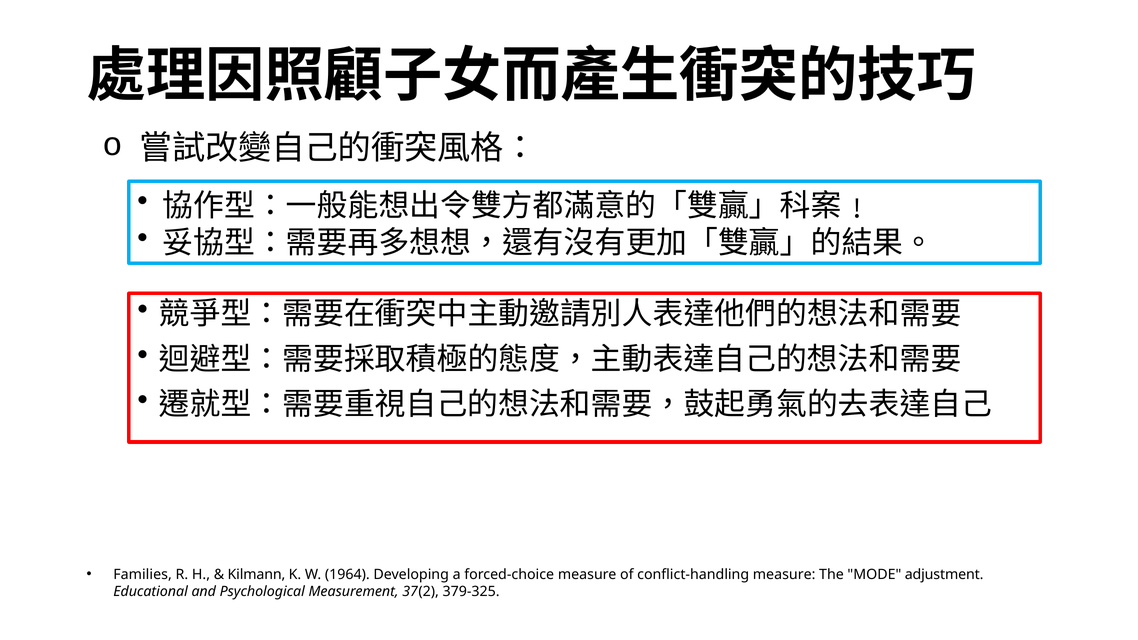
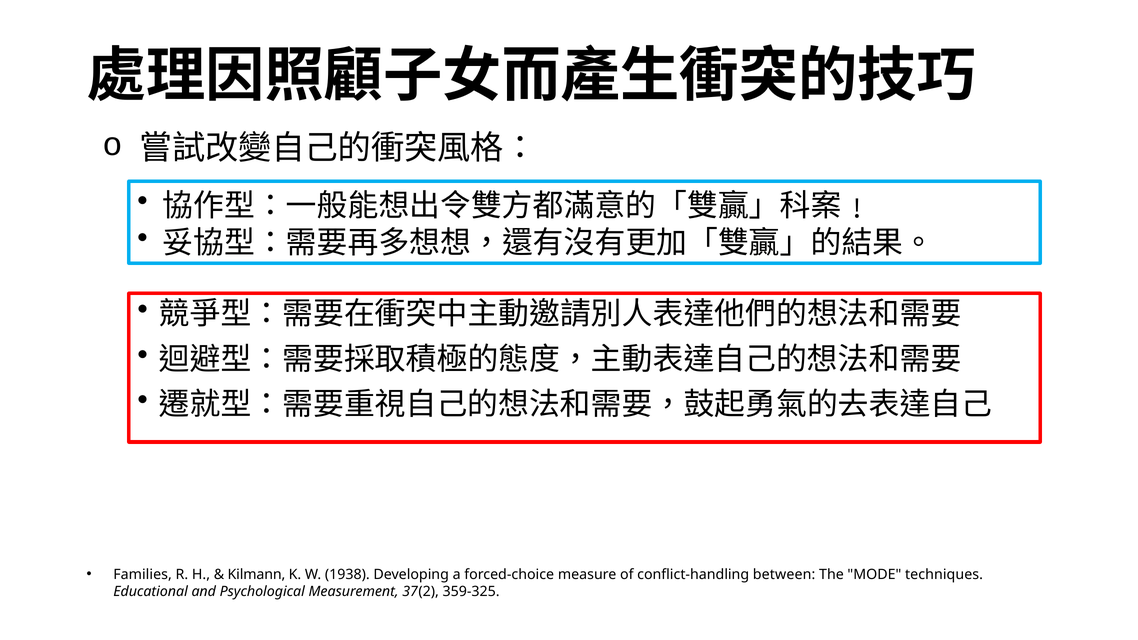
1964: 1964 -> 1938
conflict-handling measure: measure -> between
adjustment: adjustment -> techniques
379-325: 379-325 -> 359-325
